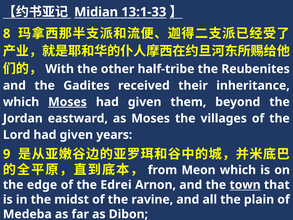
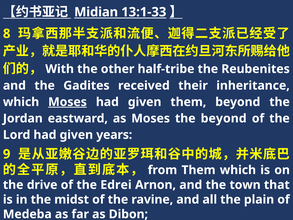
the villages: villages -> beyond
Meon at (199, 170): Meon -> Them
edge: edge -> drive
town underline: present -> none
